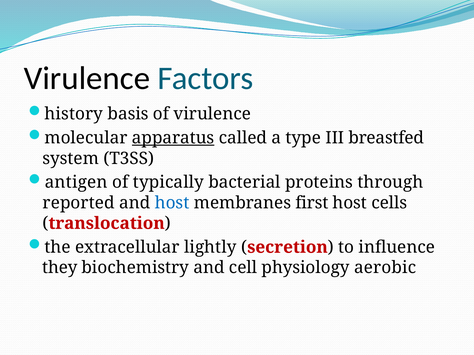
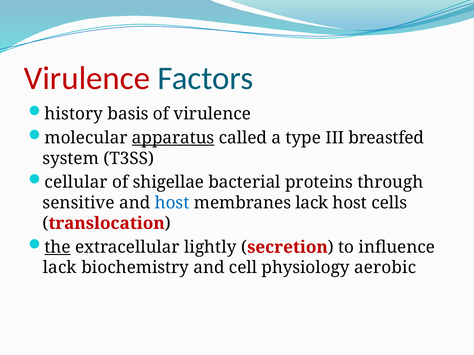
Virulence at (87, 78) colour: black -> red
antigen: antigen -> cellular
typically: typically -> shigellae
reported: reported -> sensitive
membranes first: first -> lack
the underline: none -> present
they at (60, 268): they -> lack
